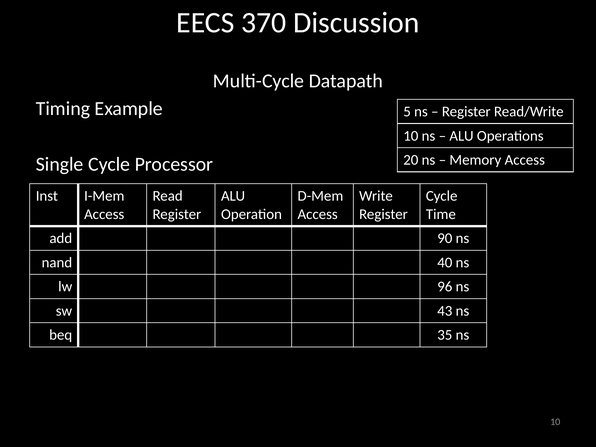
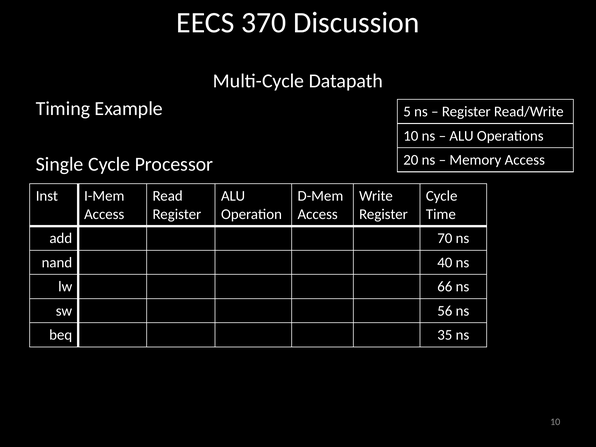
90: 90 -> 70
96: 96 -> 66
43: 43 -> 56
